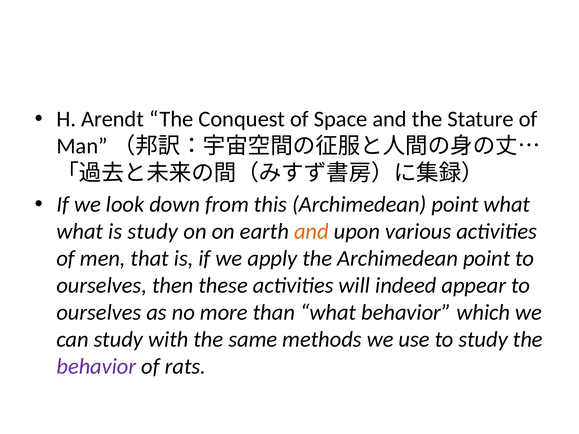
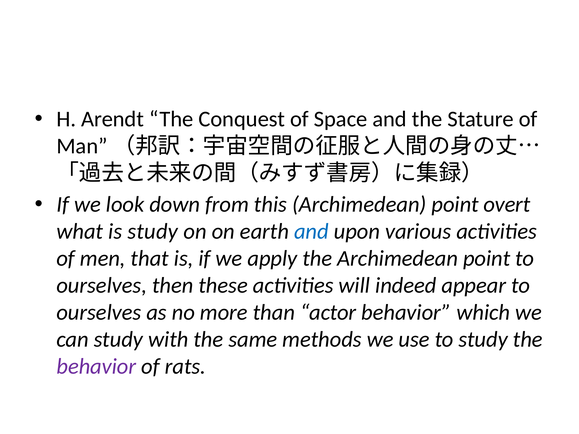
point what: what -> overt
and at (311, 232) colour: orange -> blue
than what: what -> actor
